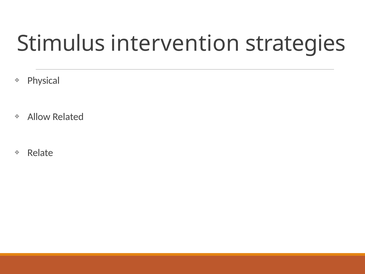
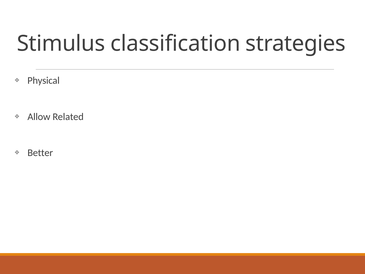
intervention: intervention -> classification
Relate: Relate -> Better
